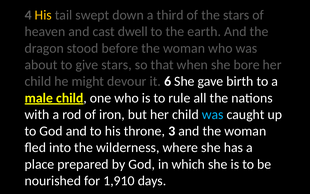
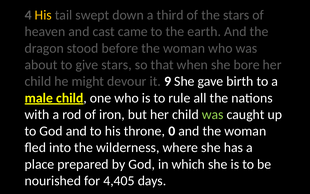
dwell: dwell -> came
6: 6 -> 9
was at (213, 114) colour: light blue -> light green
3: 3 -> 0
1,910: 1,910 -> 4,405
